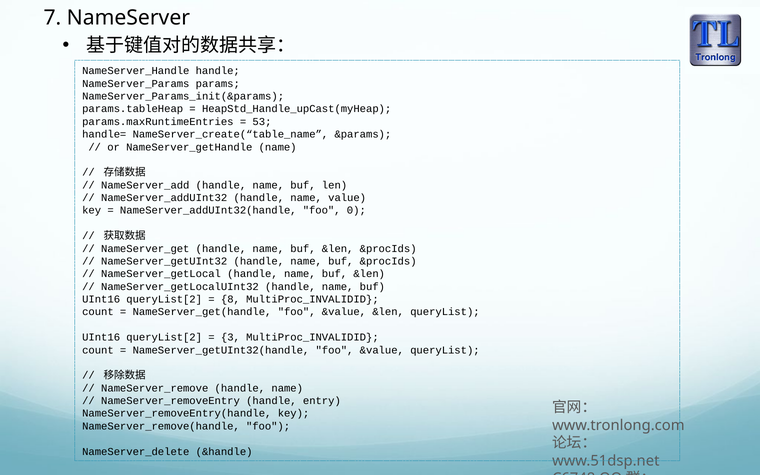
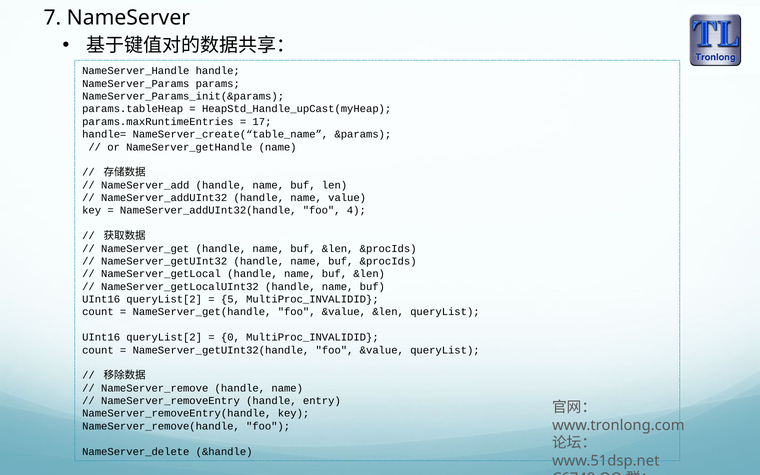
53: 53 -> 17
0: 0 -> 4
8: 8 -> 5
3: 3 -> 0
